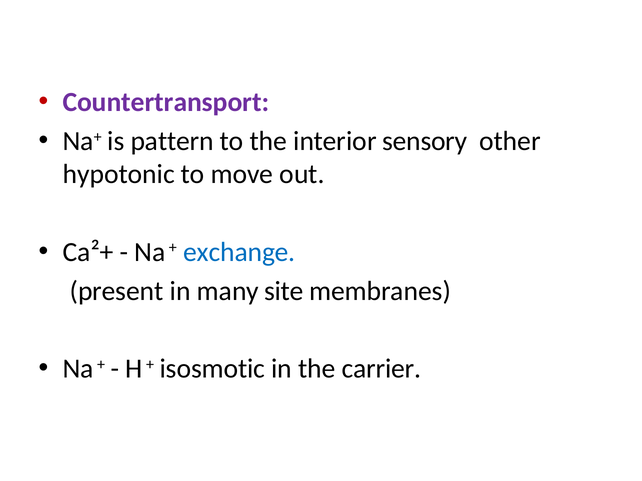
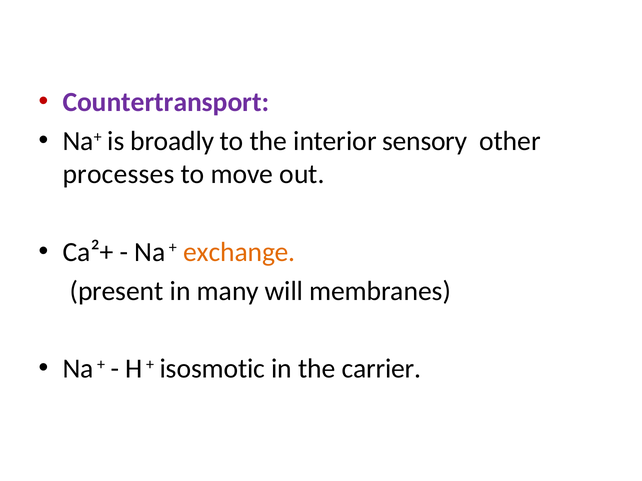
pattern: pattern -> broadly
hypotonic: hypotonic -> processes
exchange colour: blue -> orange
site: site -> will
